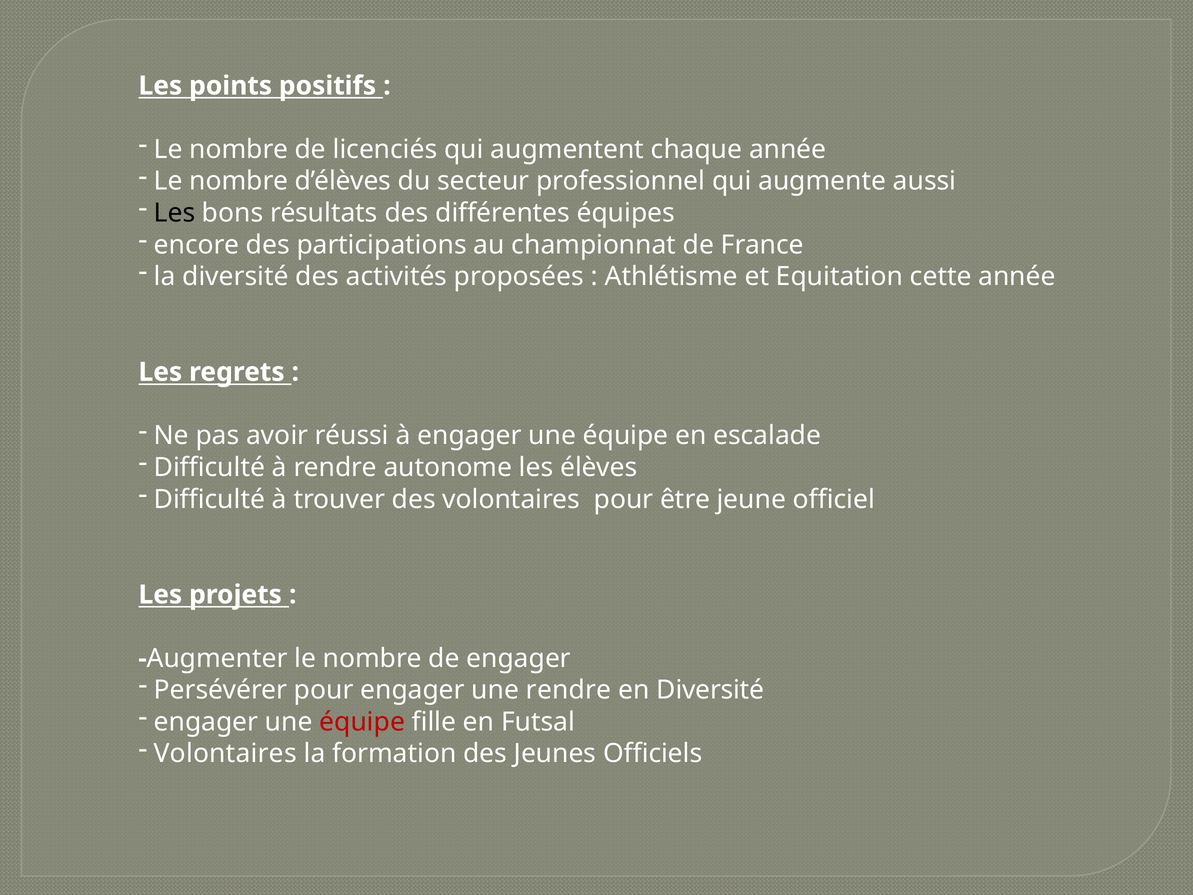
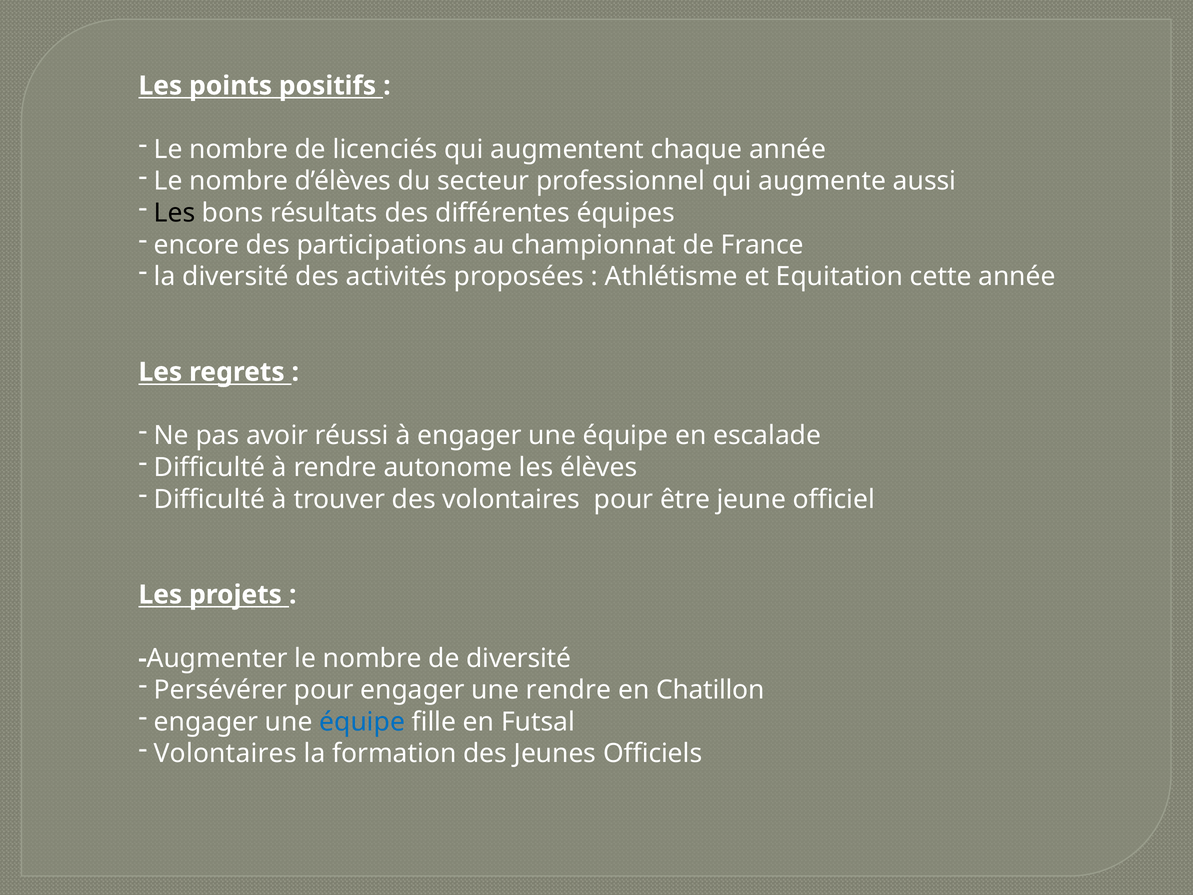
de engager: engager -> diversité
en Diversité: Diversité -> Chatillon
équipe at (362, 722) colour: red -> blue
